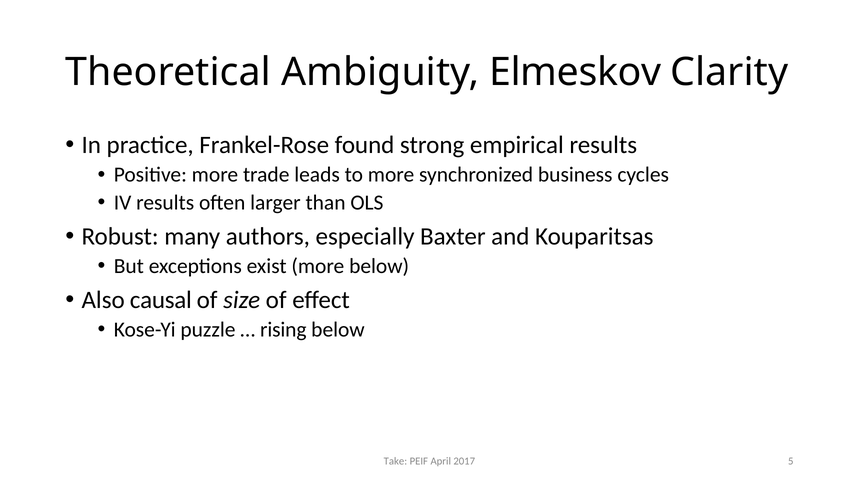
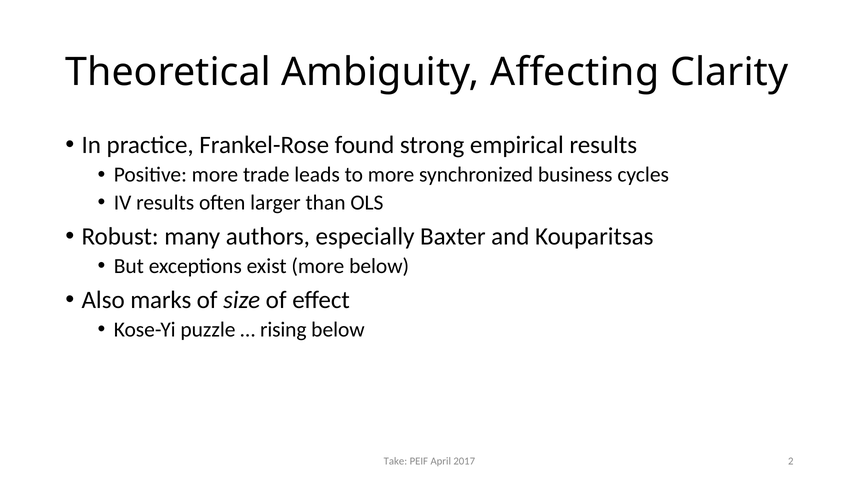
Elmeskov: Elmeskov -> Affecting
causal: causal -> marks
5: 5 -> 2
